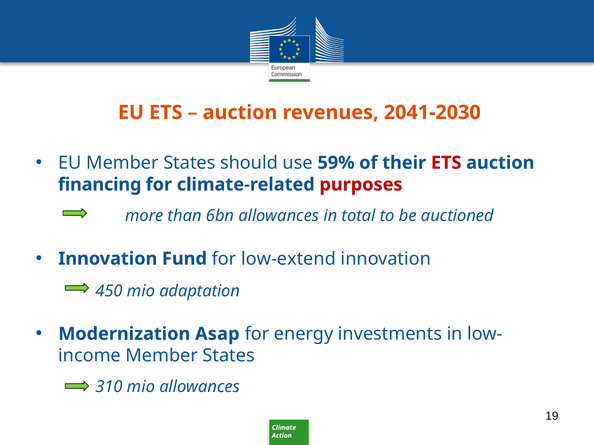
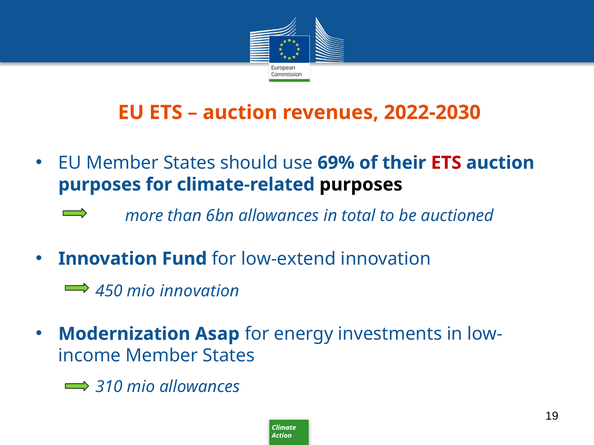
2041-2030: 2041-2030 -> 2022-2030
59%: 59% -> 69%
financing at (100, 185): financing -> purposes
purposes at (361, 185) colour: red -> black
mio adaptation: adaptation -> innovation
